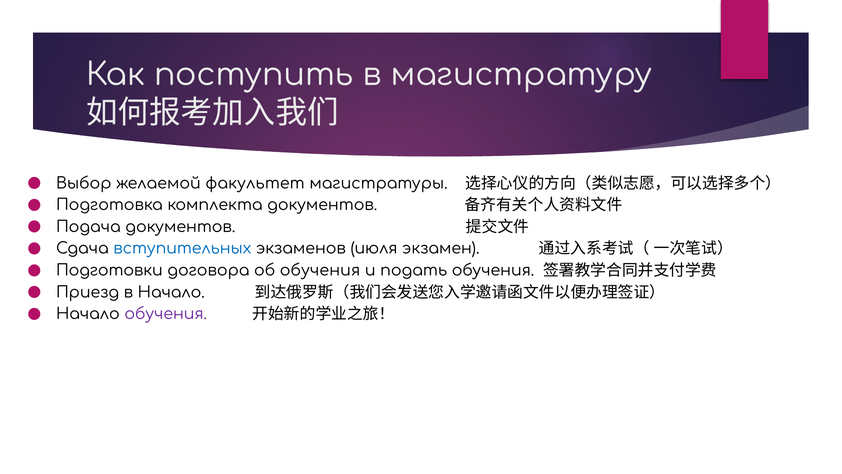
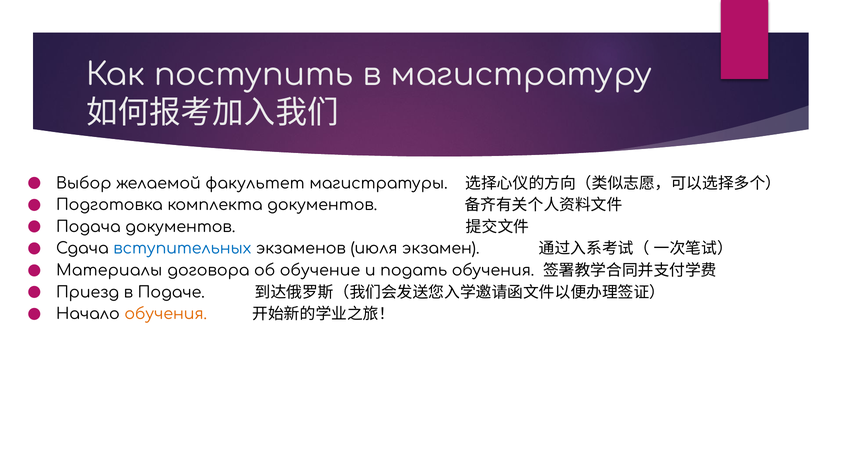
Подготовки: Подготовки -> Материалы
об обучения: обучения -> обучение
в Начало: Начало -> Подаче
обучения at (166, 314) colour: purple -> orange
